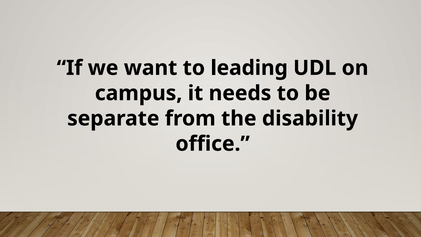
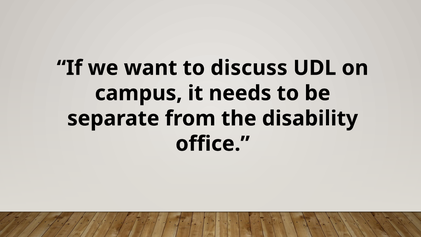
leading: leading -> discuss
